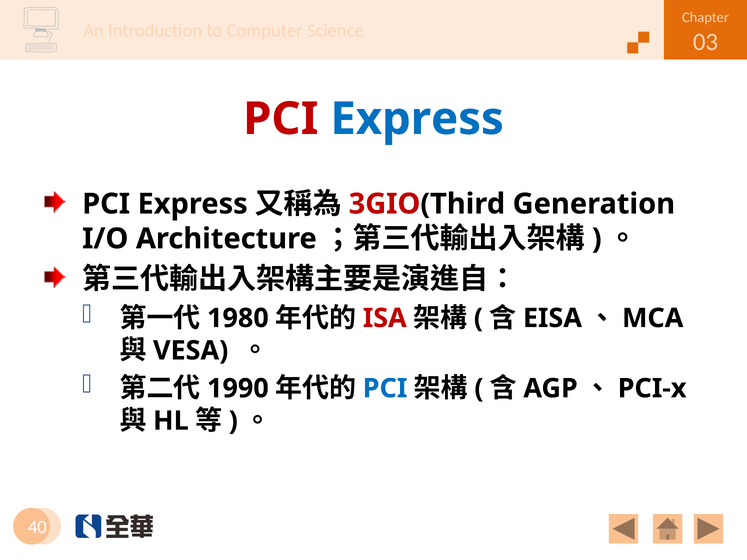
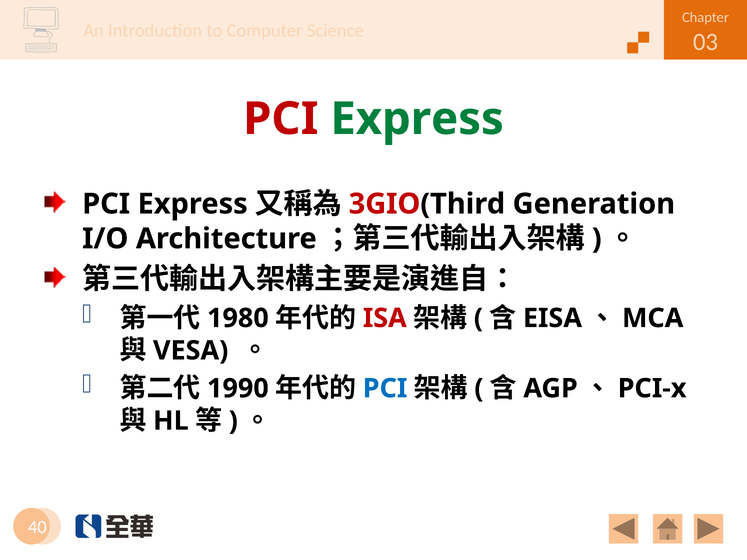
Express at (417, 119) colour: blue -> green
